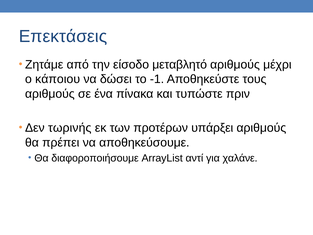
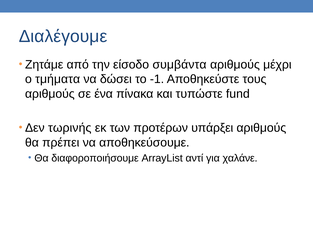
Επεκτάσεις: Επεκτάσεις -> Διαλέγουμε
μεταβλητό: μεταβλητό -> συμβάντα
κάποιου: κάποιου -> τμήματα
πριν: πριν -> fund
